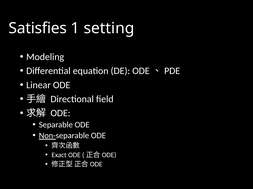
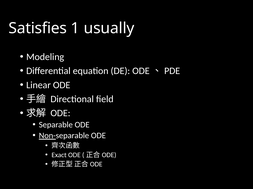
setting: setting -> usually
